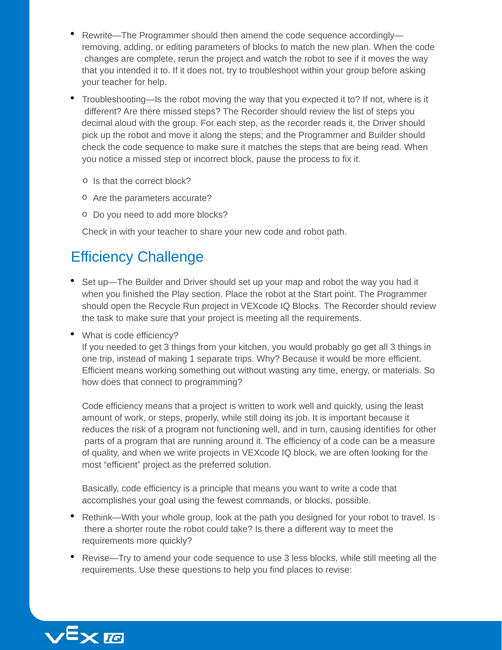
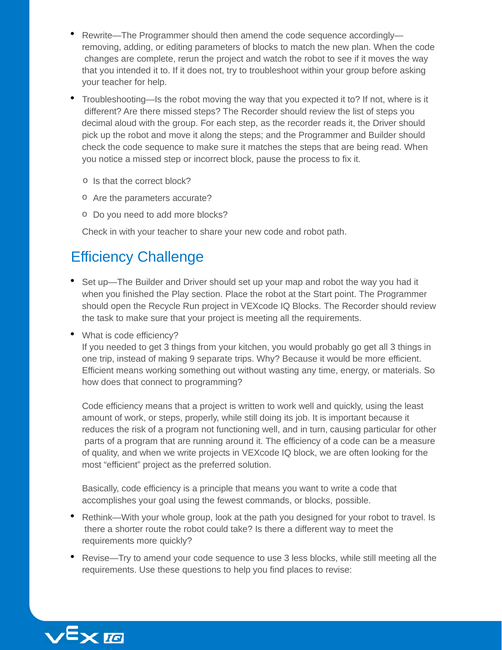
1: 1 -> 9
identifies: identifies -> particular
